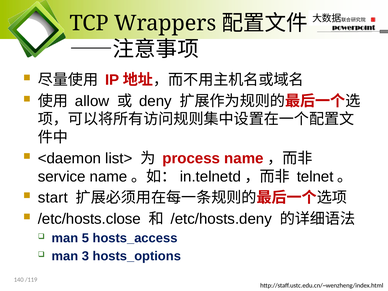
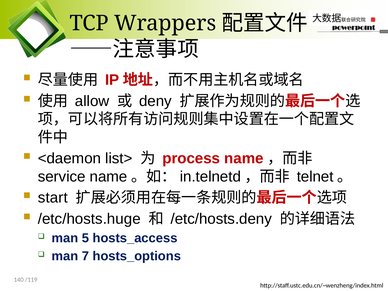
/etc/hosts.close: /etc/hosts.close -> /etc/hosts.huge
3: 3 -> 7
